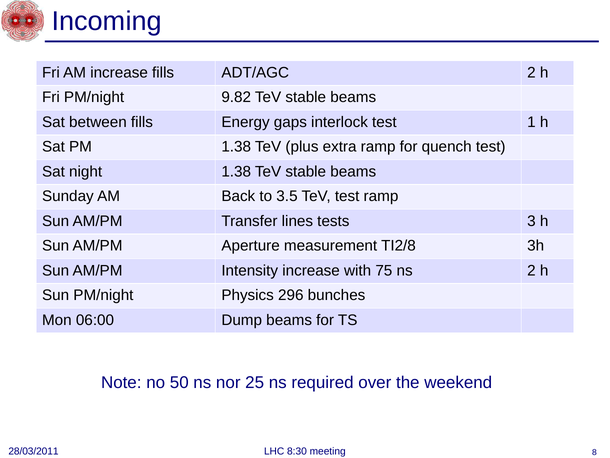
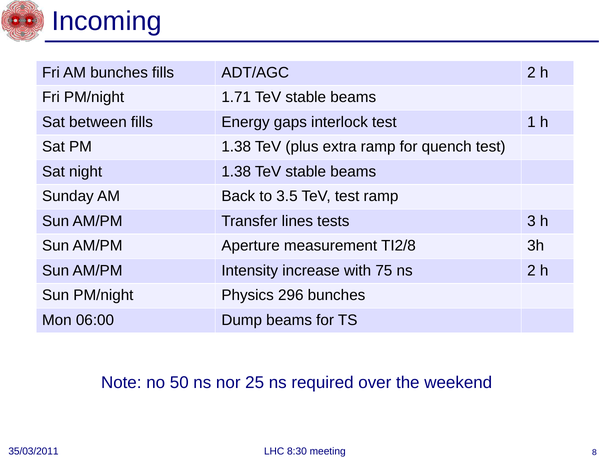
AM increase: increase -> bunches
9.82: 9.82 -> 1.71
28/03/2011: 28/03/2011 -> 35/03/2011
